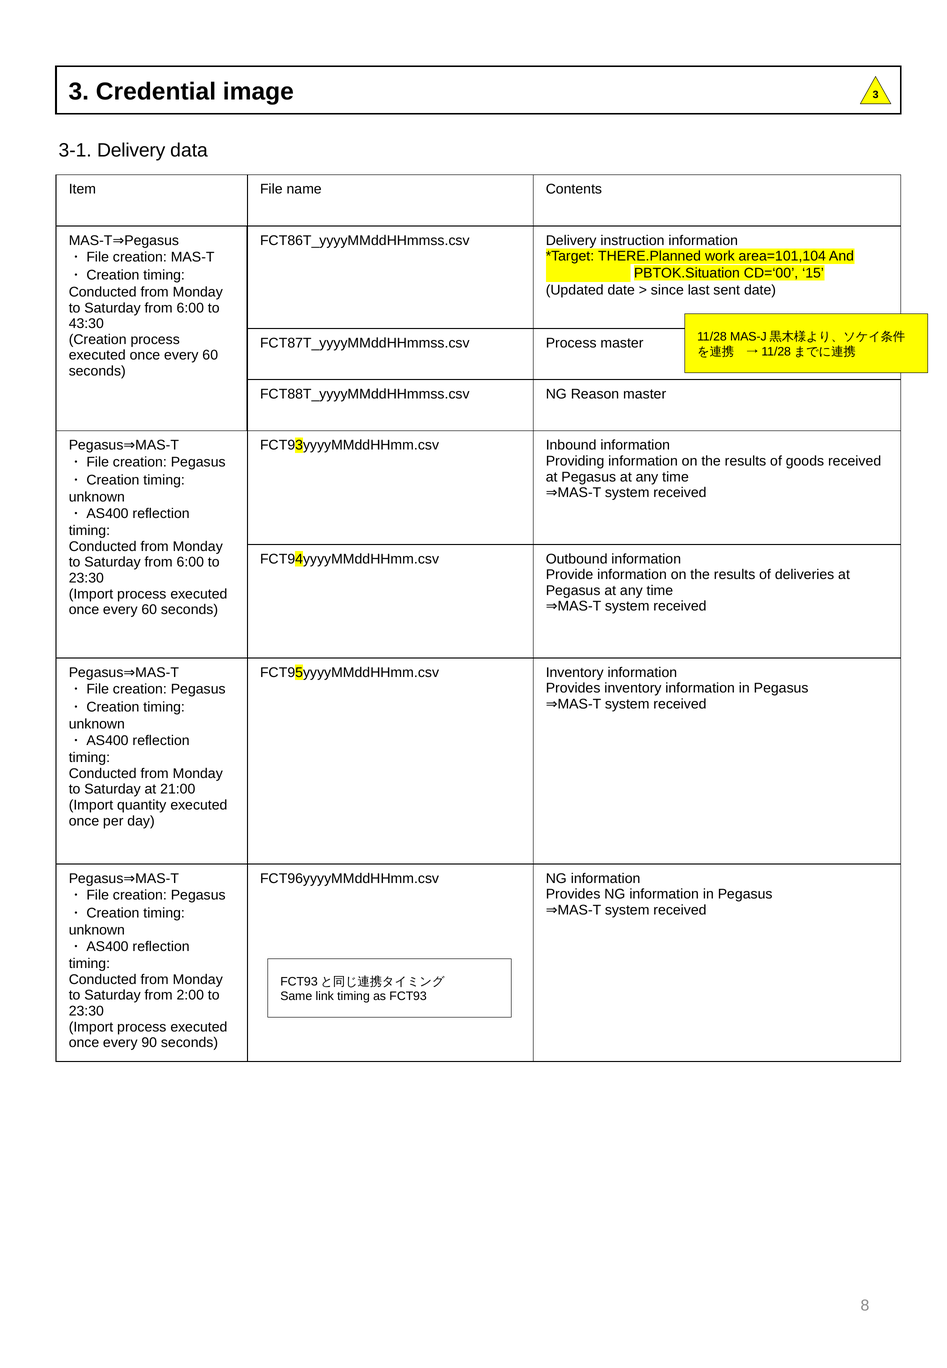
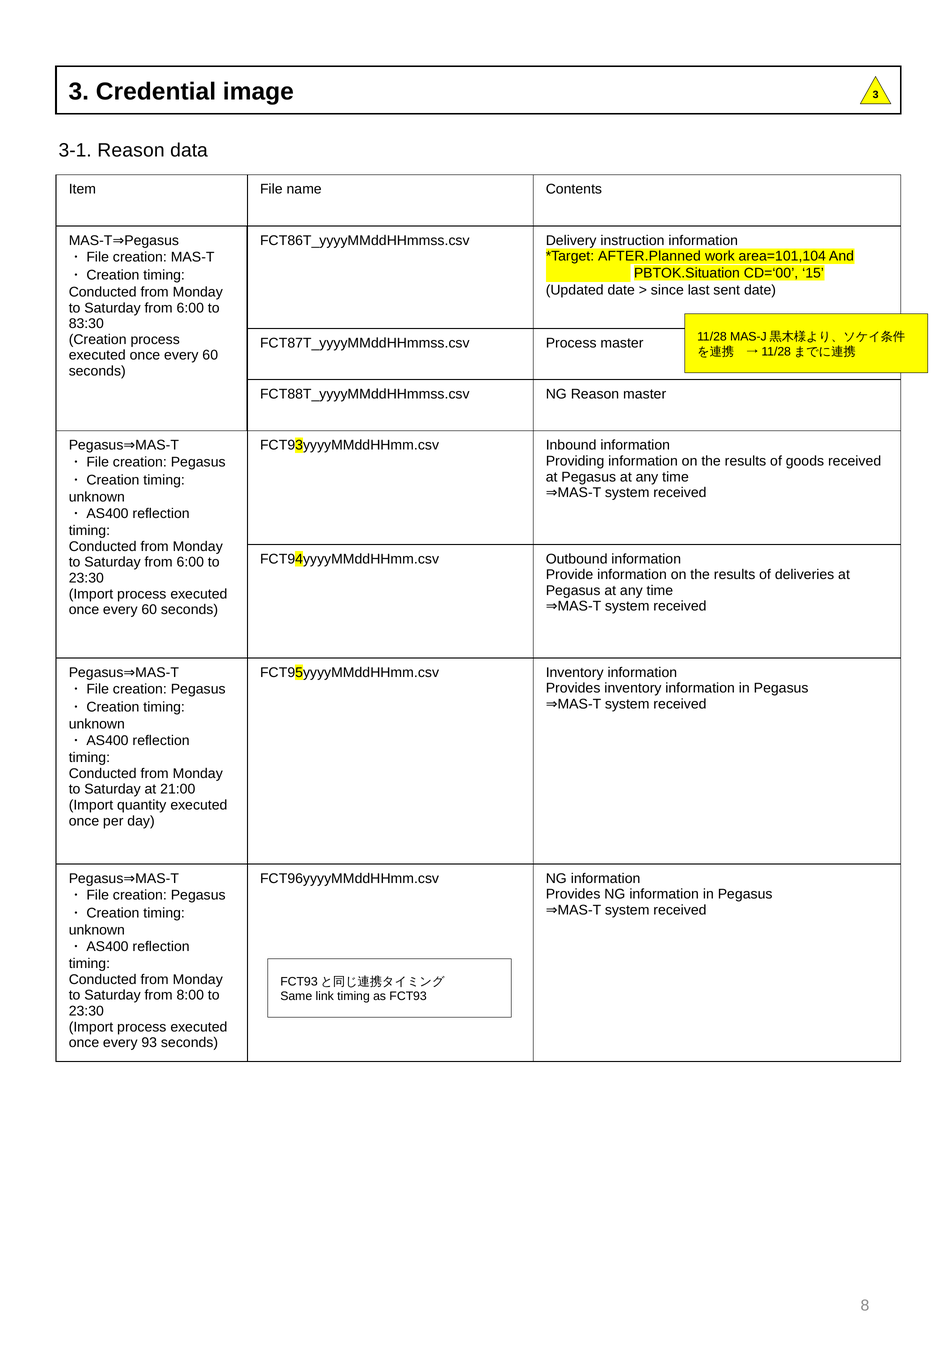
3-1 Delivery: Delivery -> Reason
THERE.Planned: THERE.Planned -> AFTER.Planned
43:30: 43:30 -> 83:30
2:00: 2:00 -> 8:00
90: 90 -> 93
